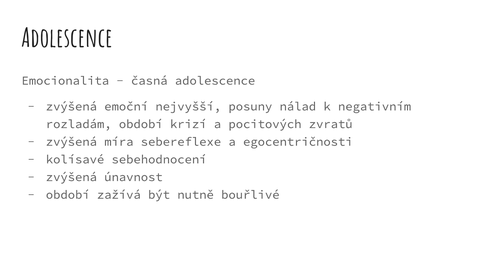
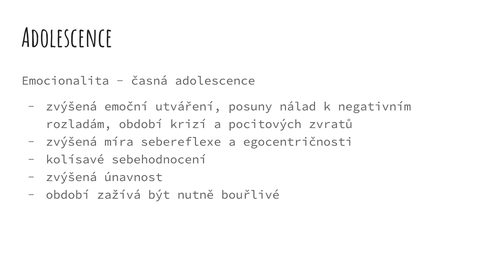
nejvyšší: nejvyšší -> utváření
